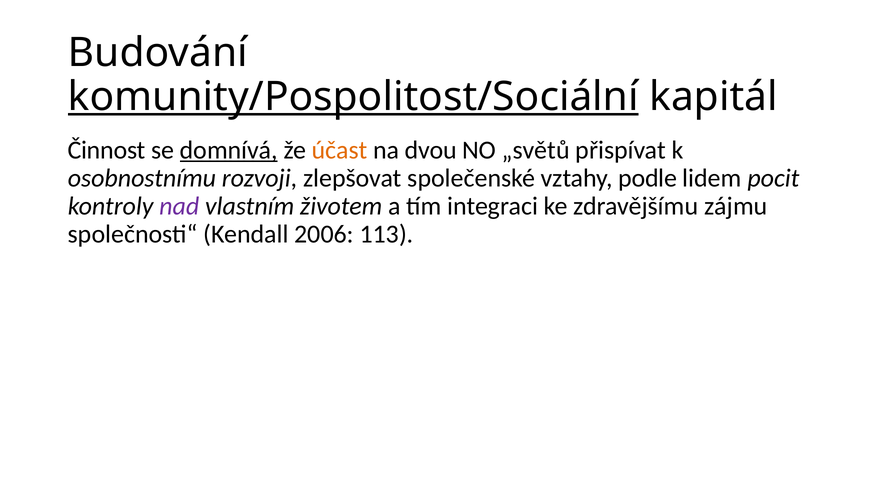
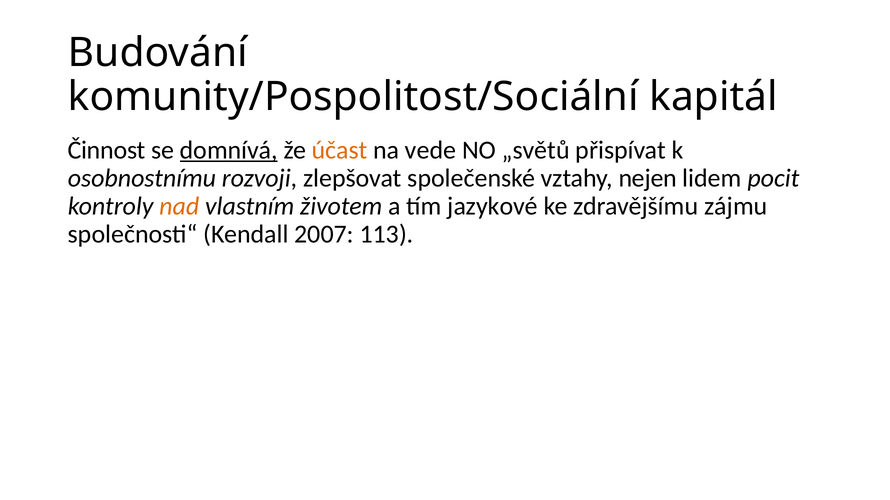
komunity/Pospolitost/Sociální underline: present -> none
dvou: dvou -> vede
podle: podle -> nejen
nad colour: purple -> orange
integraci: integraci -> jazykové
2006: 2006 -> 2007
